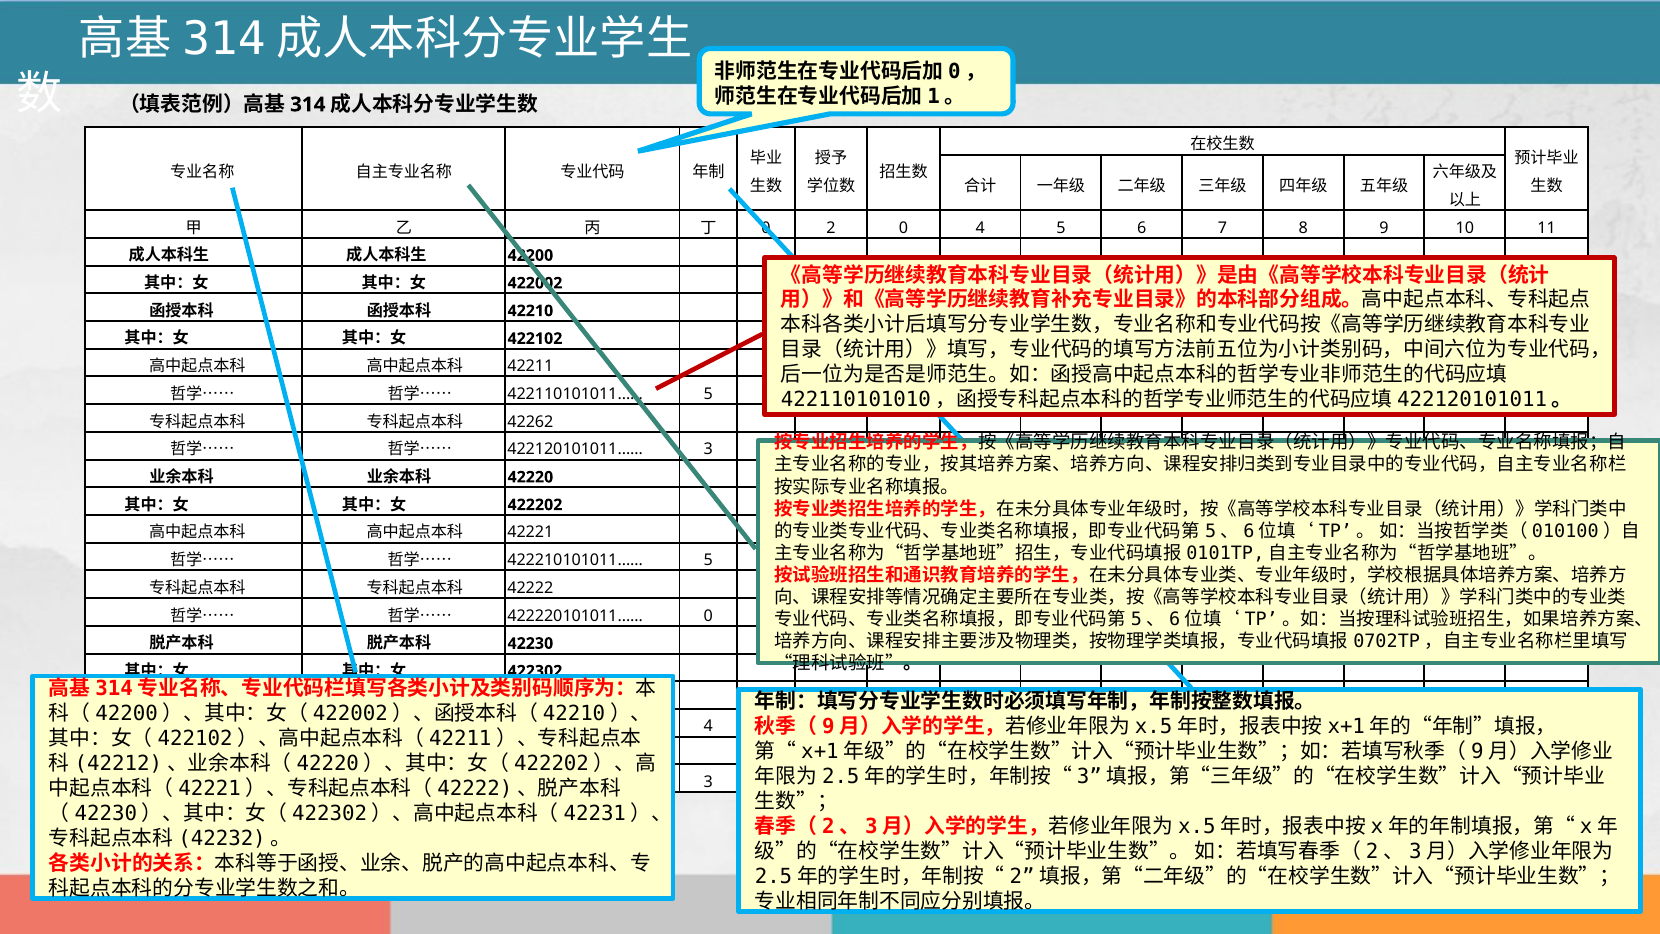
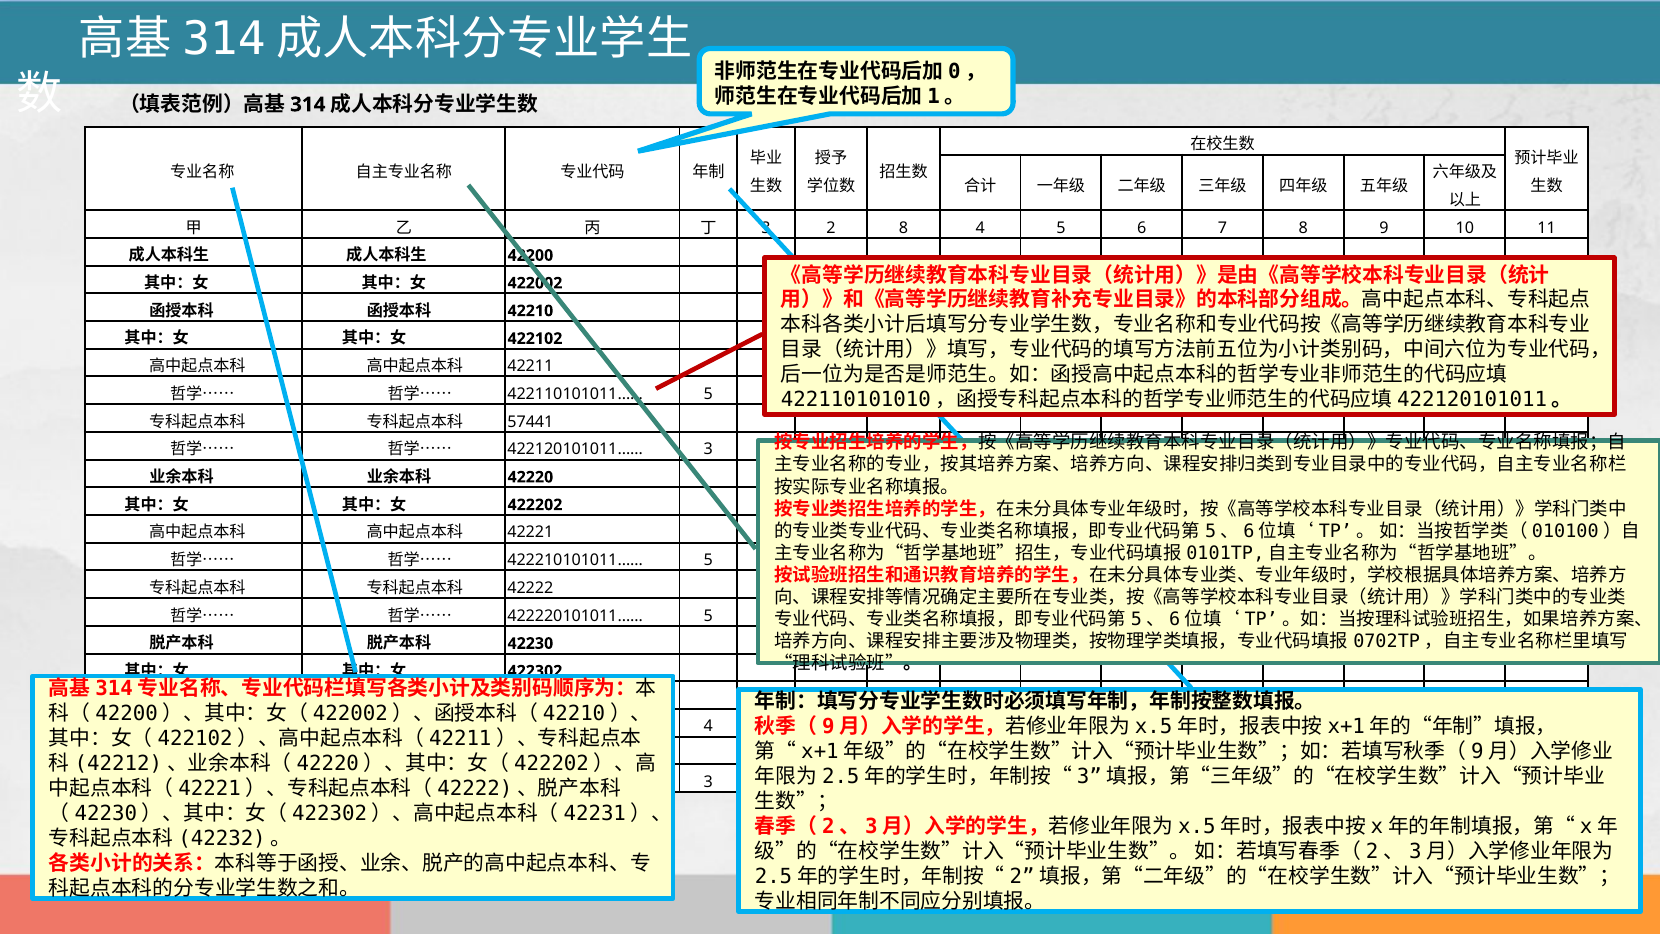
0 at (766, 228): 0 -> 3
2 0: 0 -> 8
42262: 42262 -> 57441
422220101011…… 0: 0 -> 5
